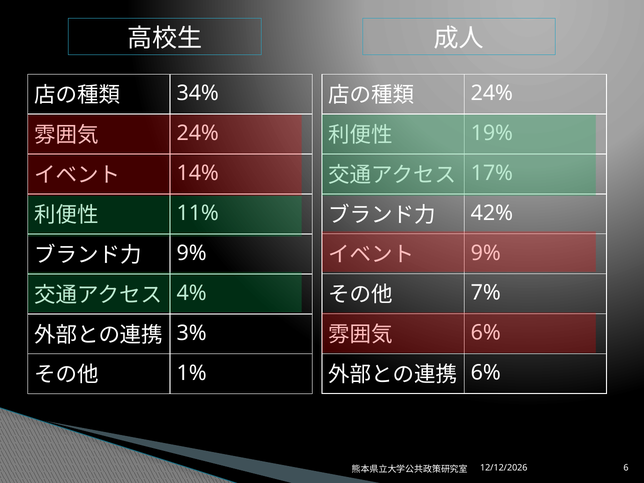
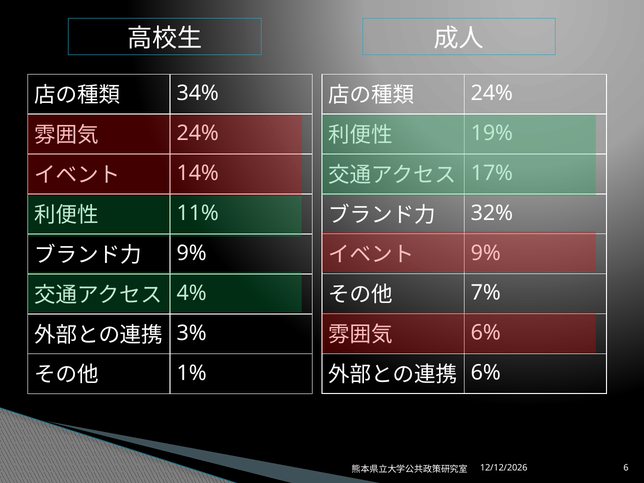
42%: 42% -> 32%
